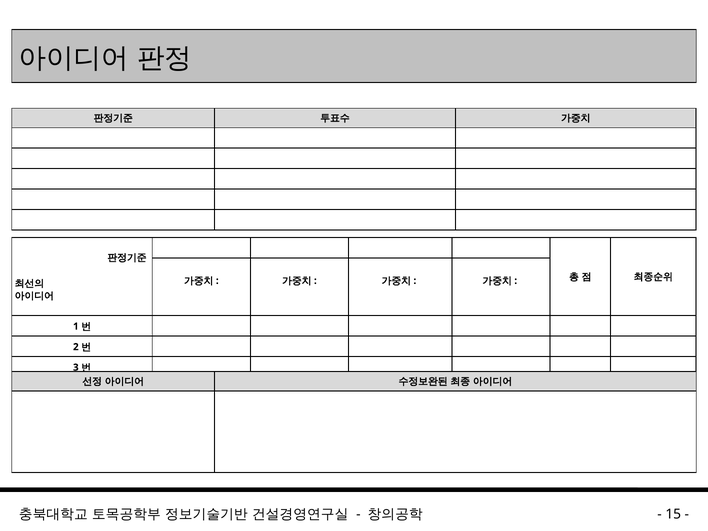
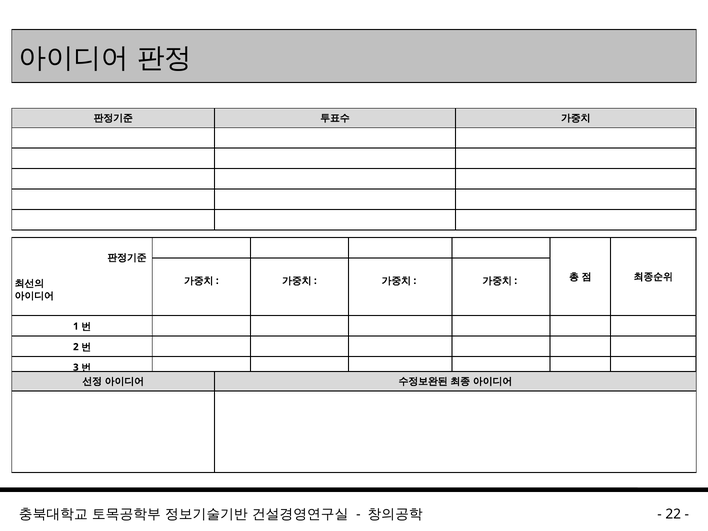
15: 15 -> 22
